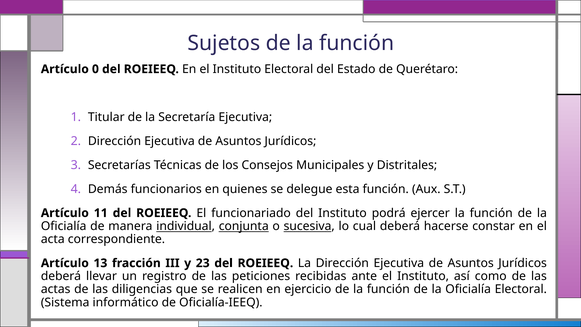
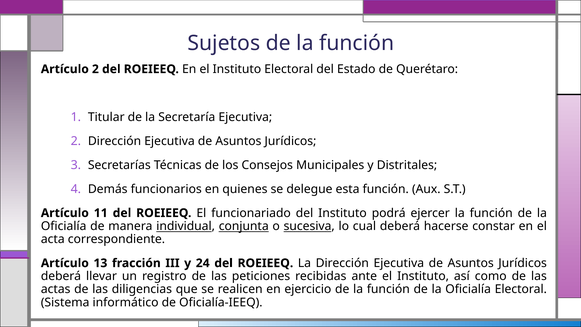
Artículo 0: 0 -> 2
23: 23 -> 24
